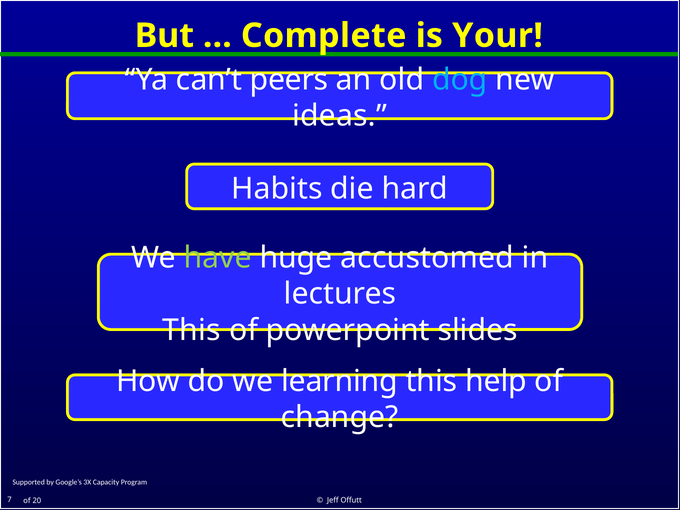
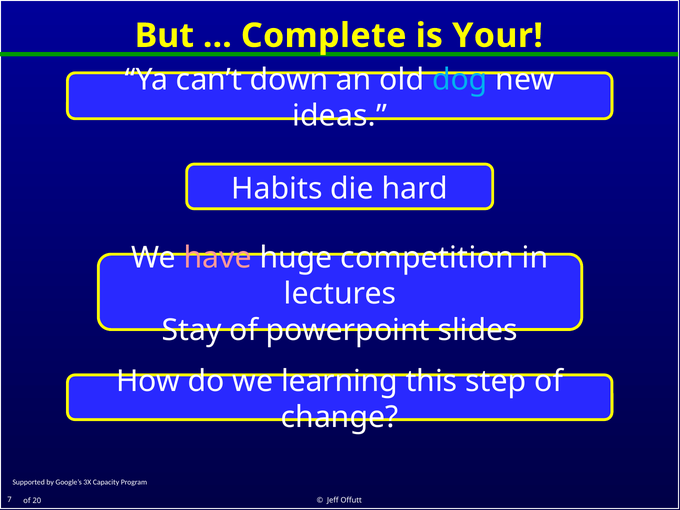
peers: peers -> down
have colour: light green -> pink
accustomed: accustomed -> competition
This at (192, 330): This -> Stay
help: help -> step
